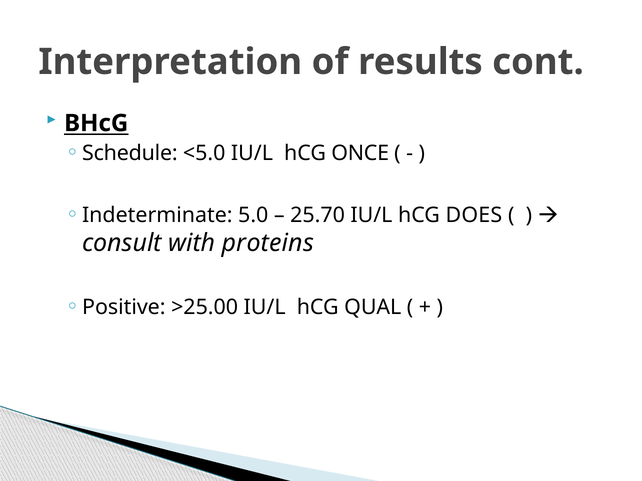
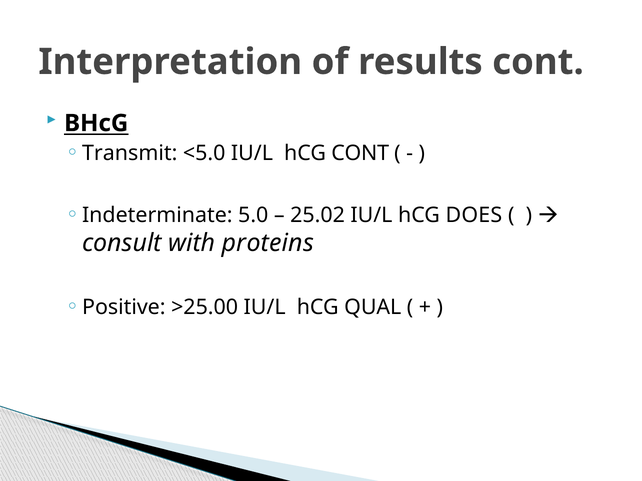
Schedule: Schedule -> Transmit
hCG ONCE: ONCE -> CONT
25.70: 25.70 -> 25.02
